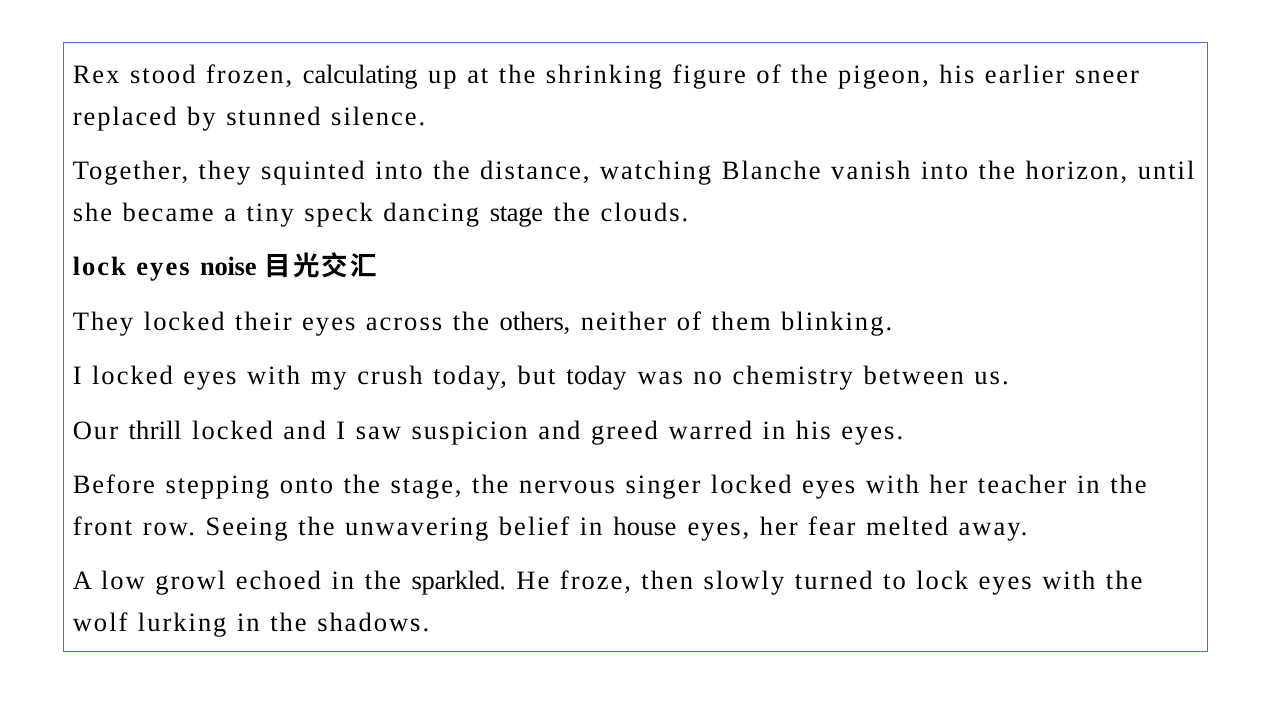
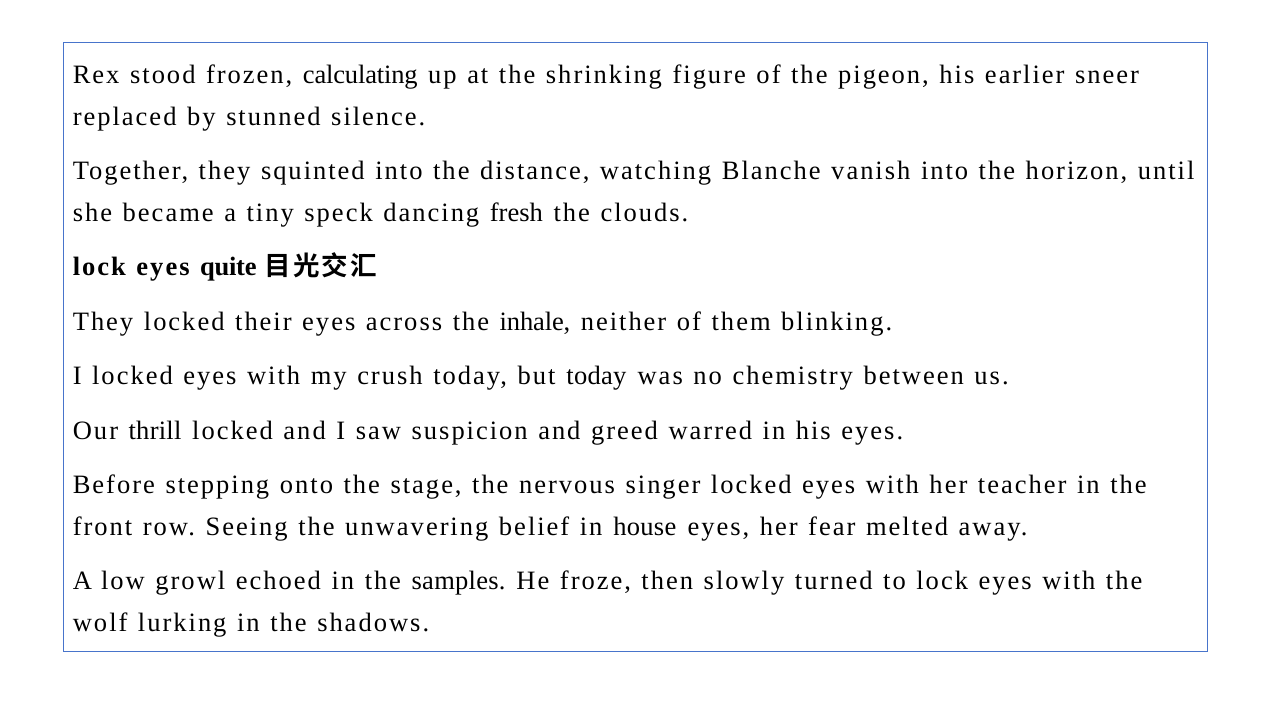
dancing stage: stage -> fresh
noise: noise -> quite
others: others -> inhale
sparkled: sparkled -> samples
